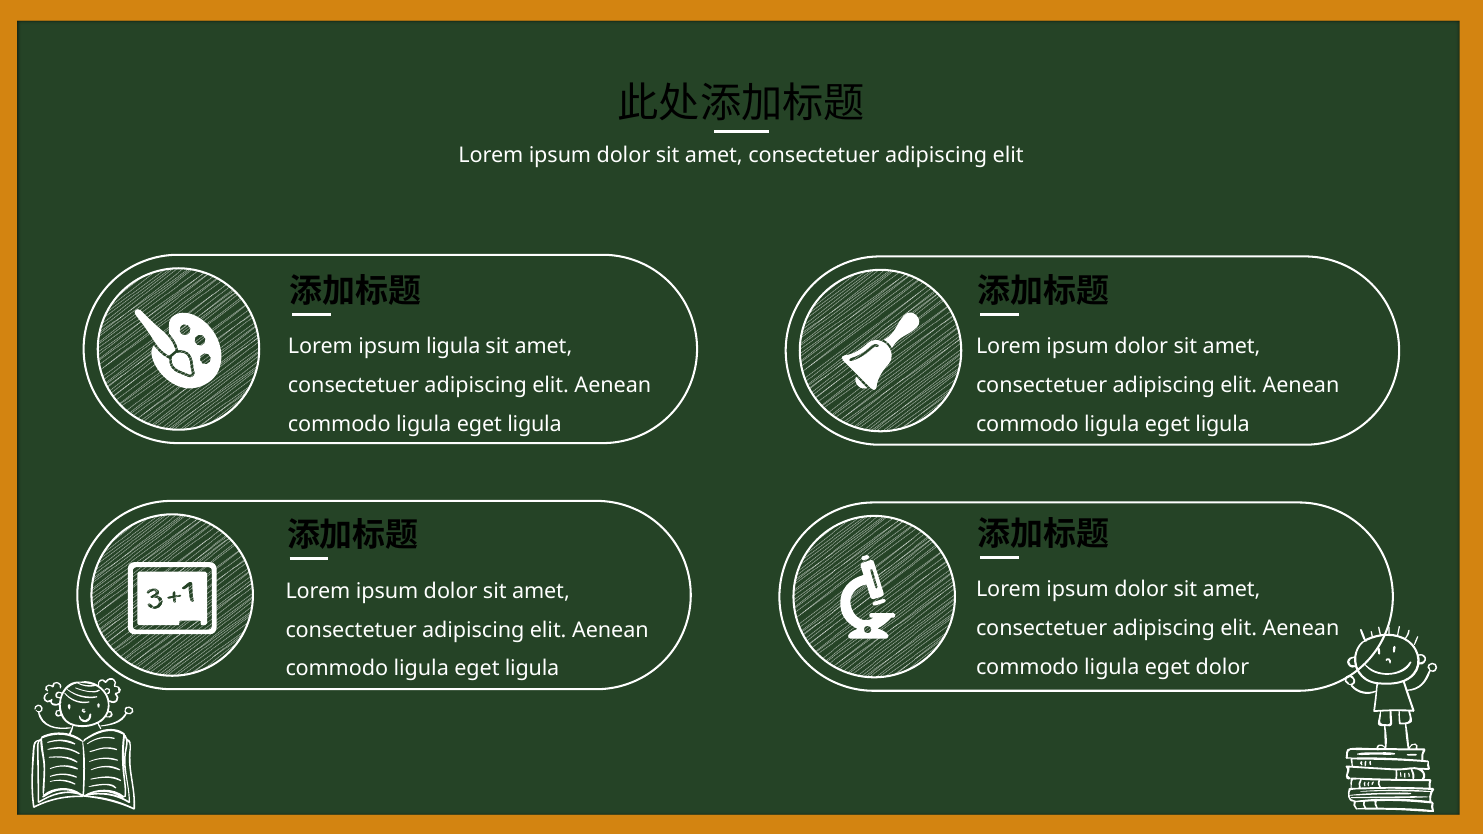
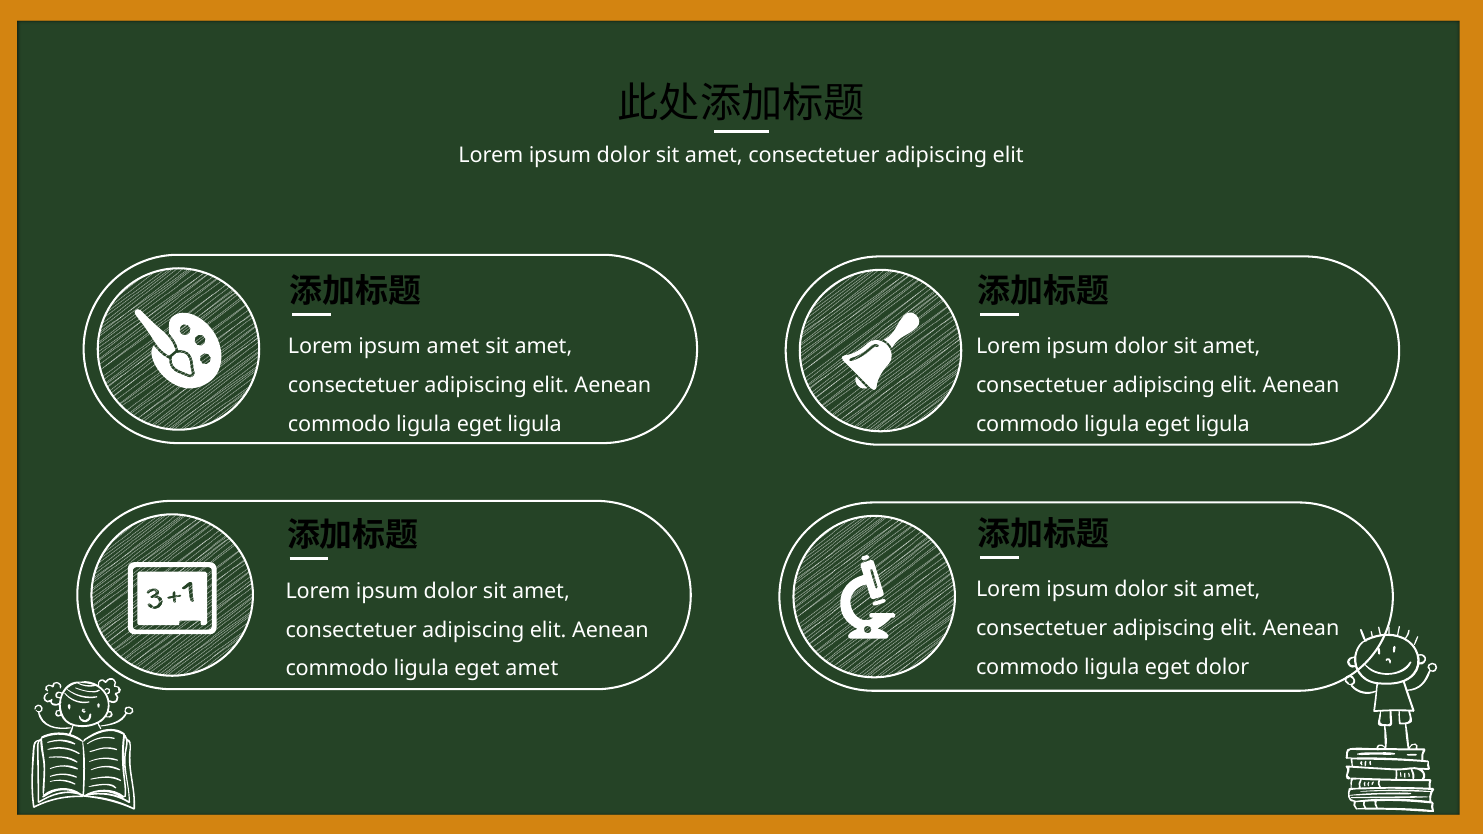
ipsum ligula: ligula -> amet
ligula at (532, 669): ligula -> amet
